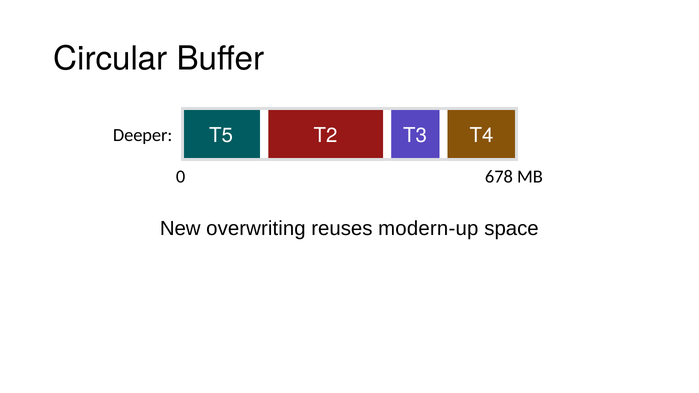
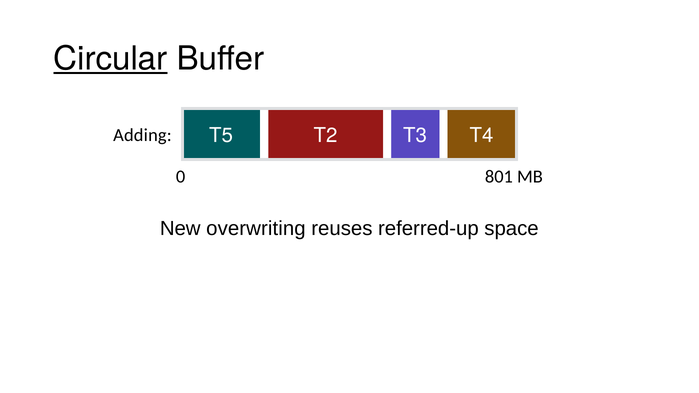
Circular underline: none -> present
Deeper: Deeper -> Adding
678: 678 -> 801
modern-up: modern-up -> referred-up
